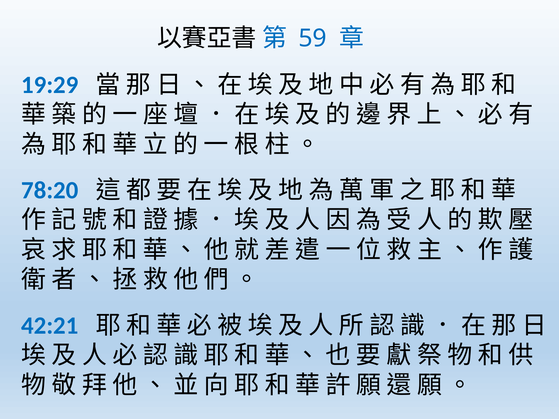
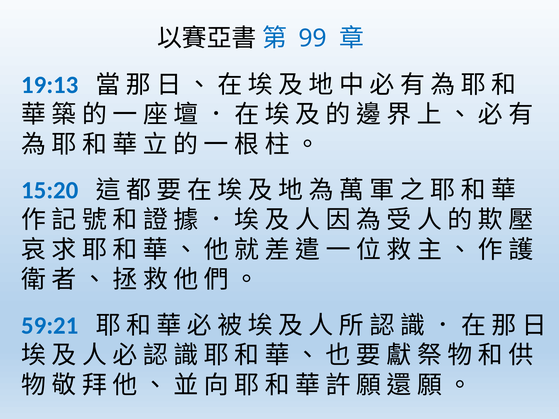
59: 59 -> 99
19:29: 19:29 -> 19:13
78:20: 78:20 -> 15:20
42:21: 42:21 -> 59:21
